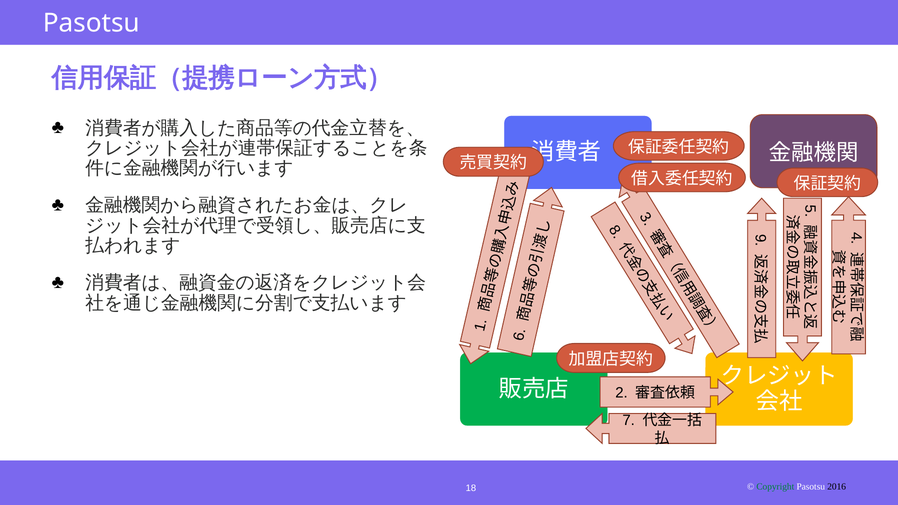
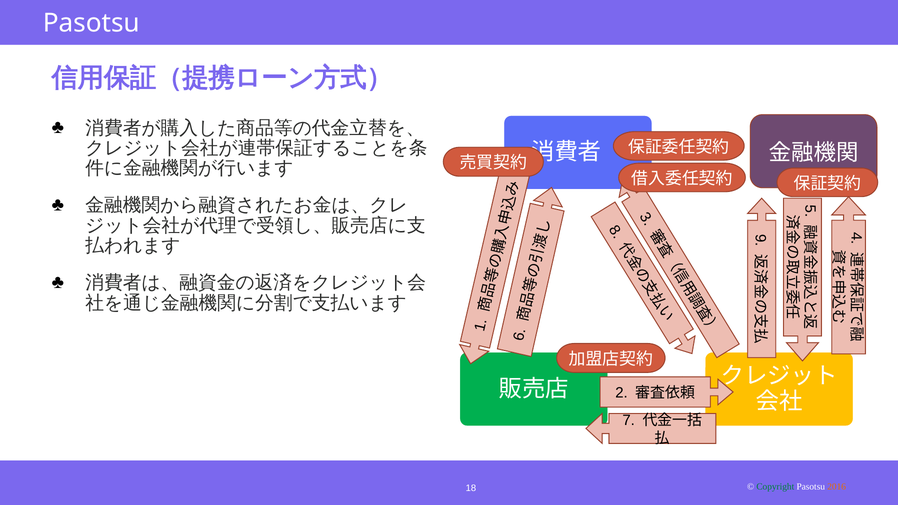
2016 colour: black -> orange
